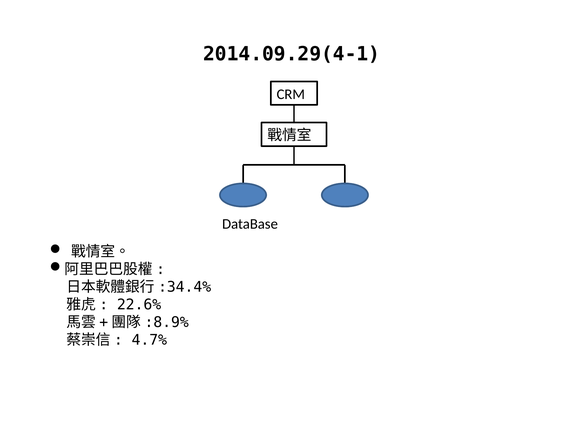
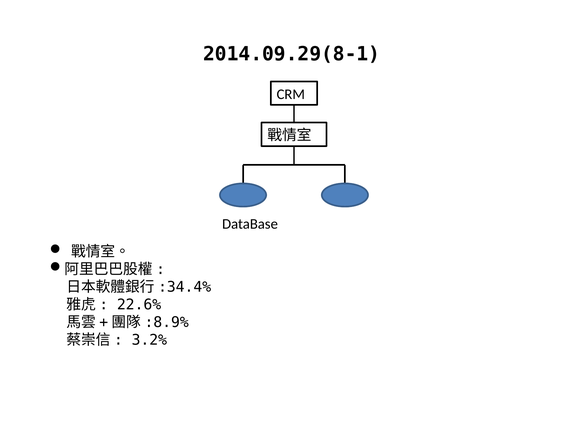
2014.09.29(4-1: 2014.09.29(4-1 -> 2014.09.29(8-1
4.7%: 4.7% -> 3.2%
